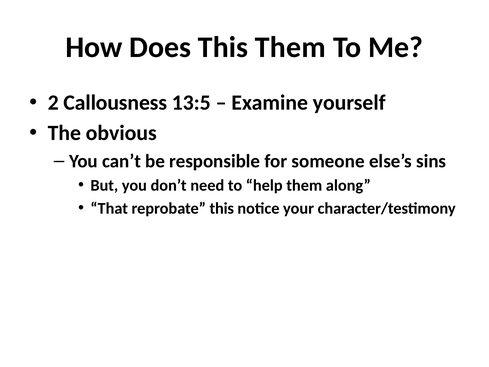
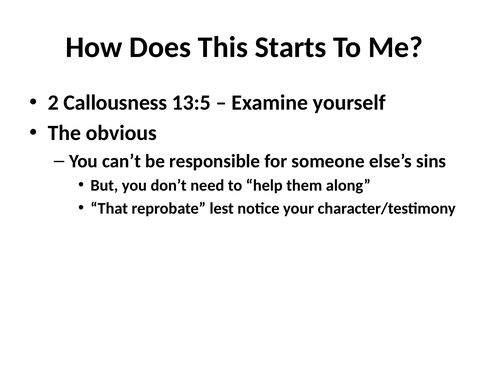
This Them: Them -> Starts
reprobate this: this -> lest
